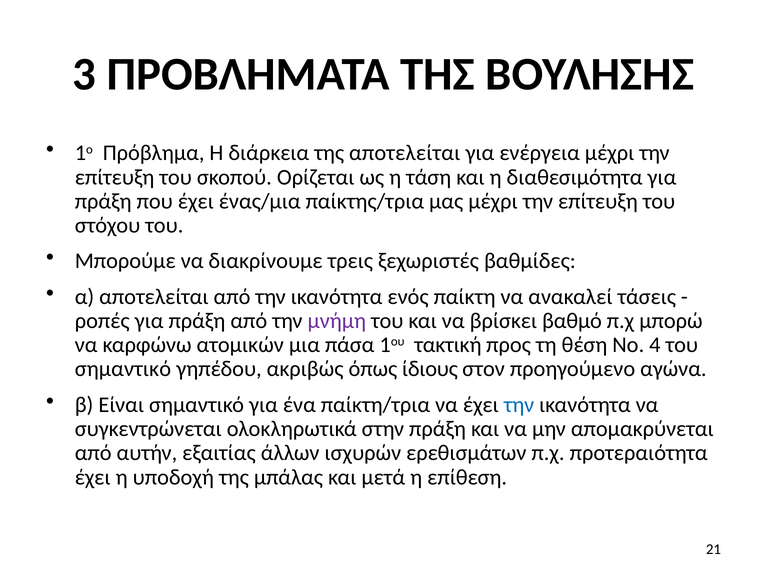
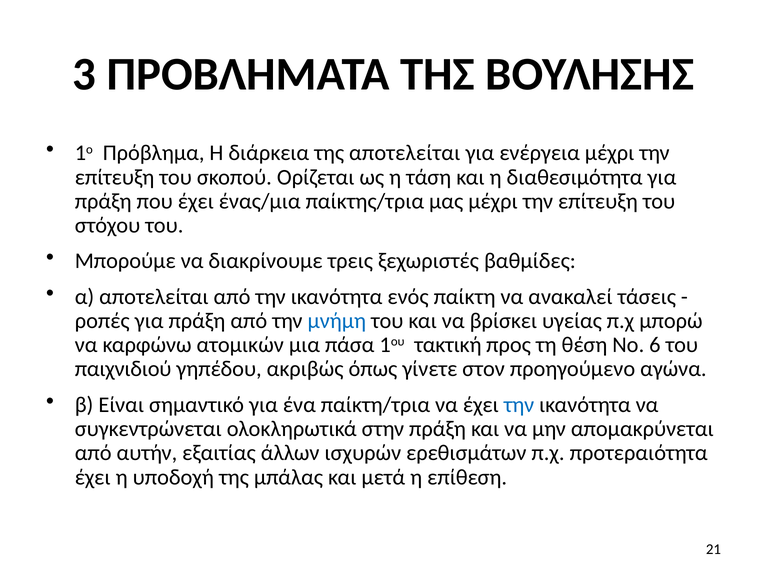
μνήμη colour: purple -> blue
βαθμό: βαθμό -> υγείας
4: 4 -> 6
σημαντικό at (123, 369): σημαντικό -> παιχνιδιού
ίδιους: ίδιους -> γίνετε
